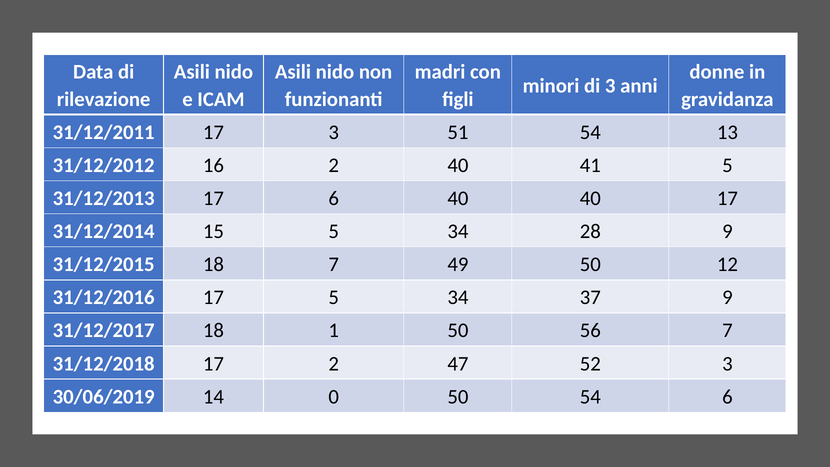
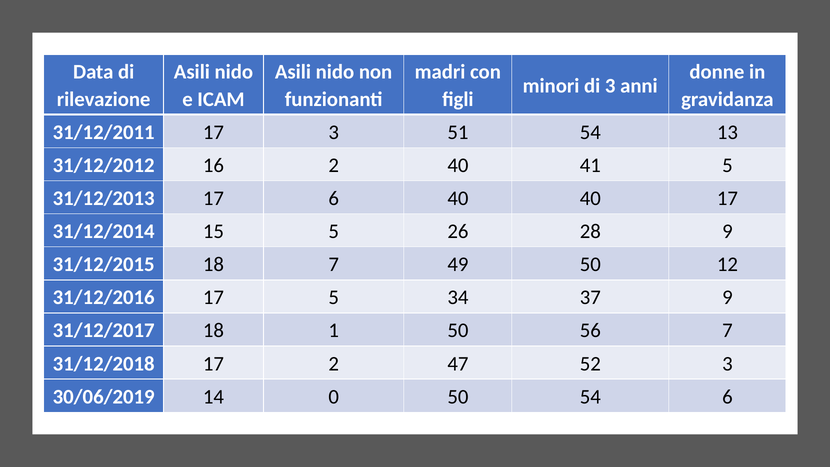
15 5 34: 34 -> 26
